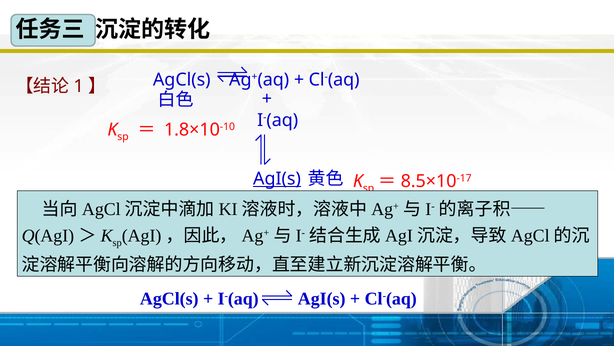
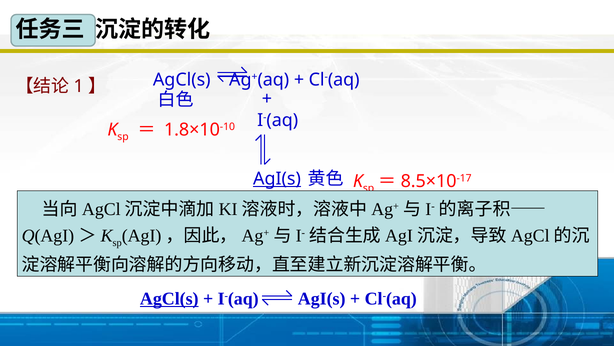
AgCl(s at (169, 298) underline: none -> present
